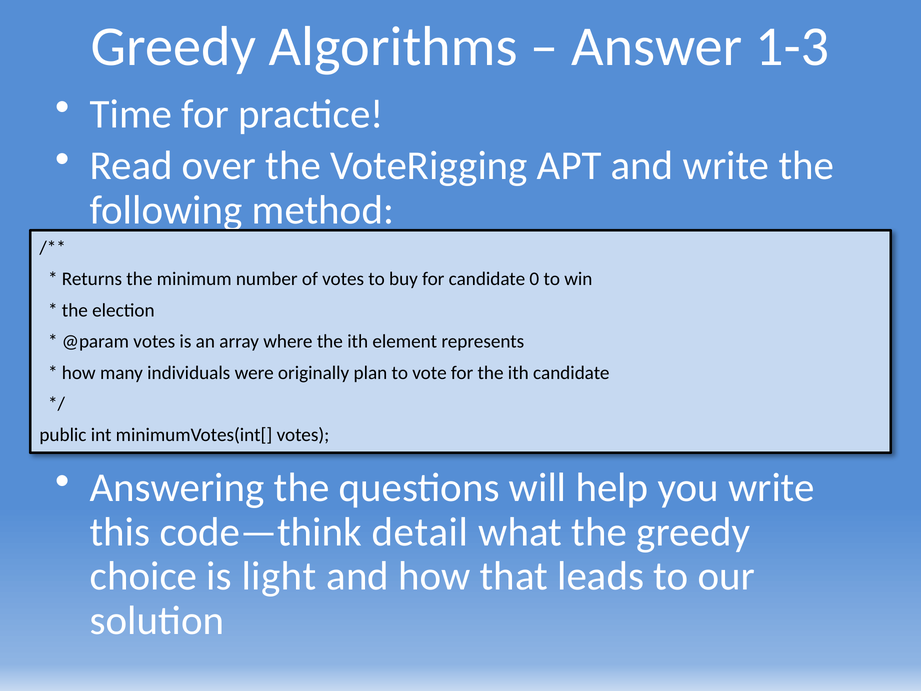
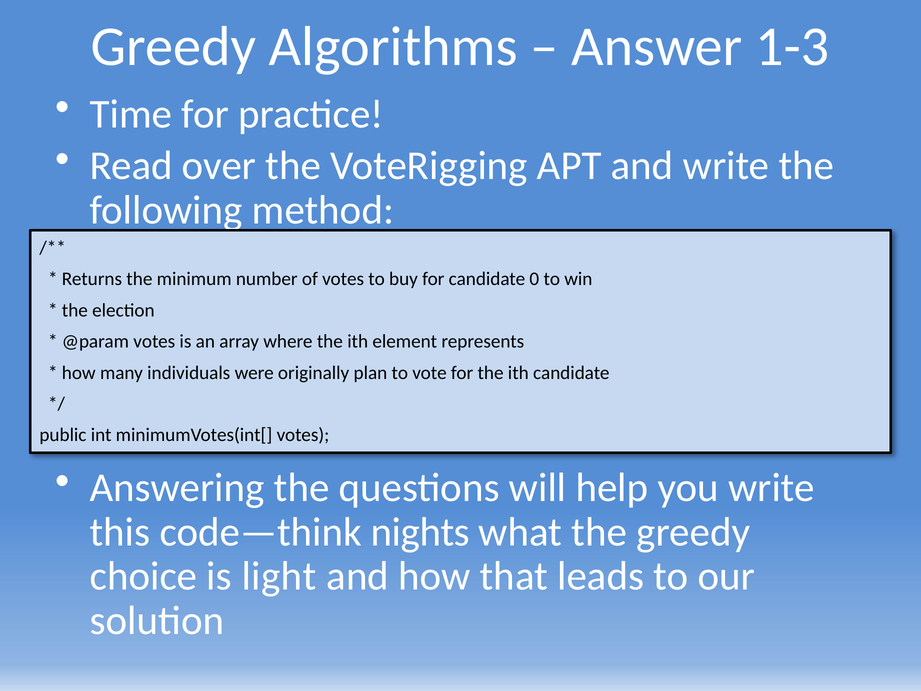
detail: detail -> nights
